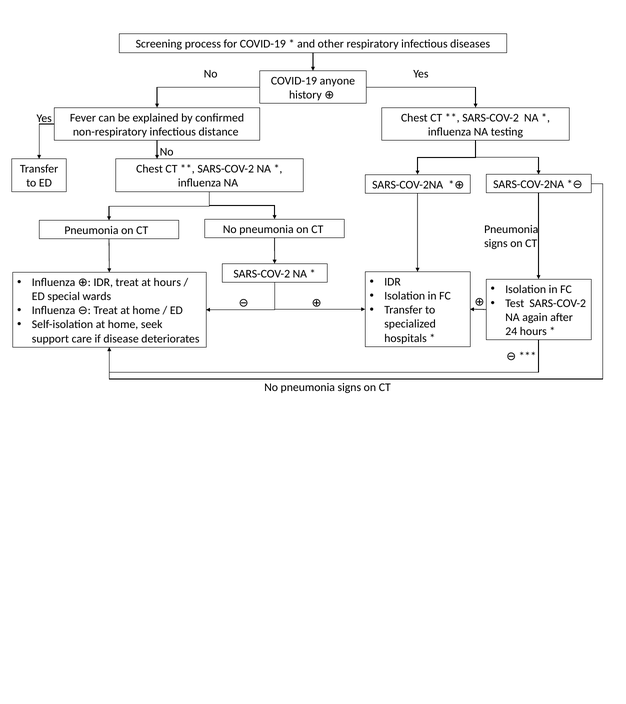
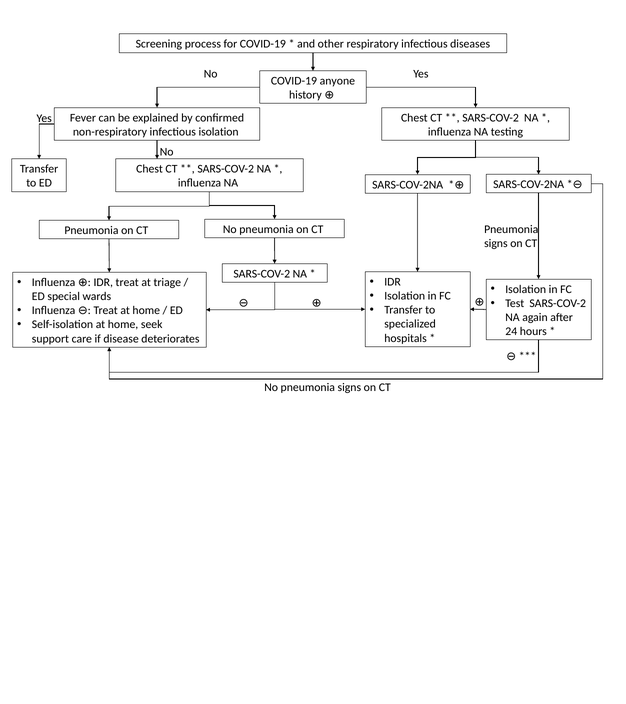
infectious distance: distance -> isolation
at hours: hours -> triage
